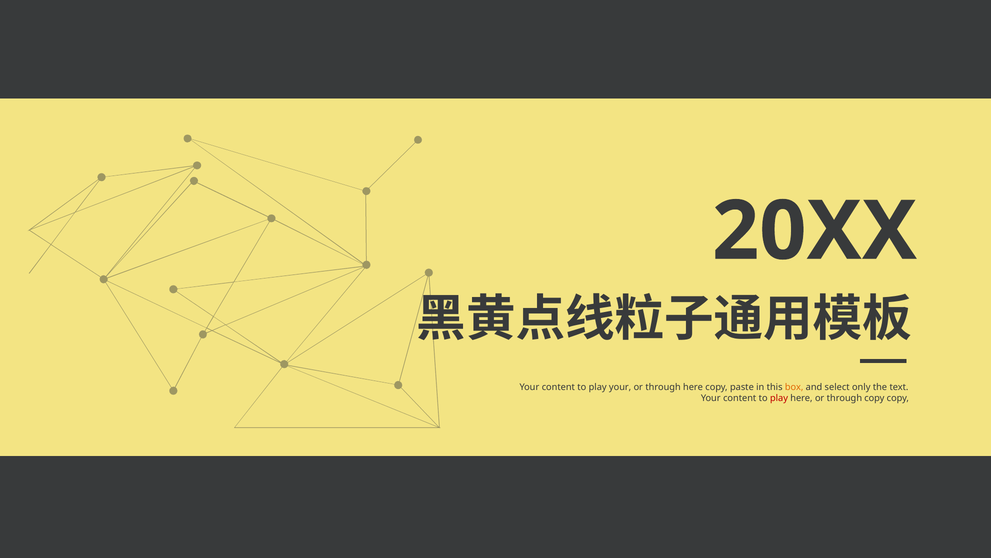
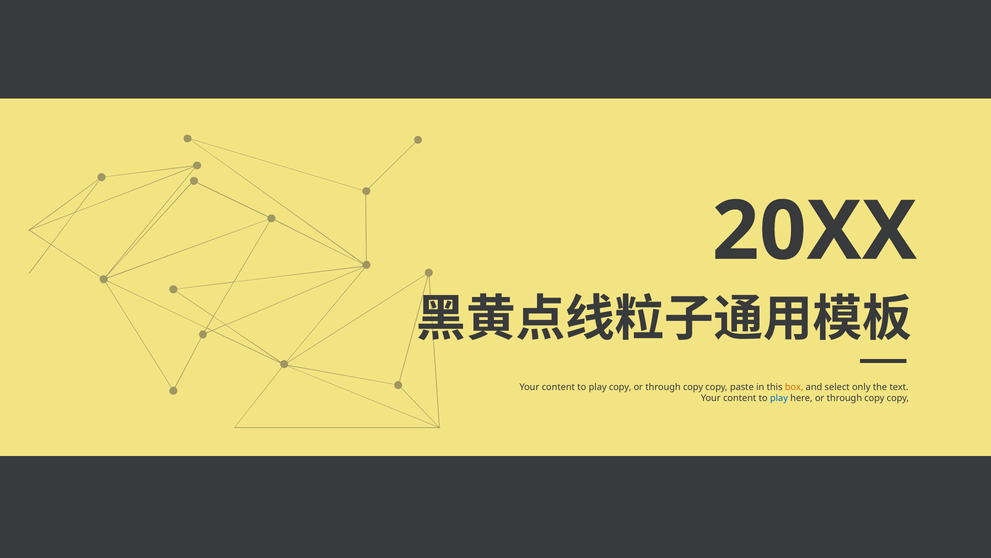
play your: your -> copy
here at (693, 387): here -> copy
play at (779, 398) colour: red -> blue
